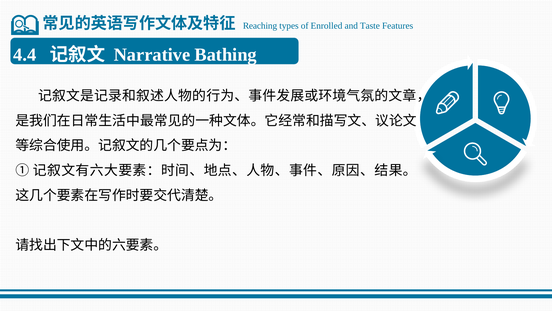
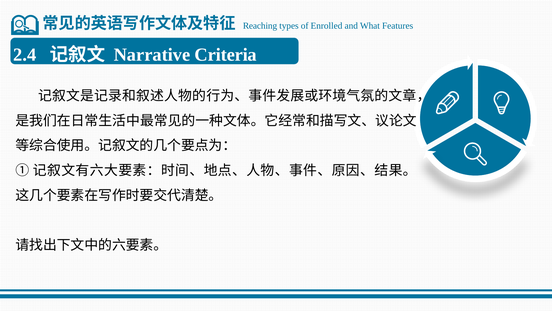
Taste: Taste -> What
4.4: 4.4 -> 2.4
Bathing: Bathing -> Criteria
